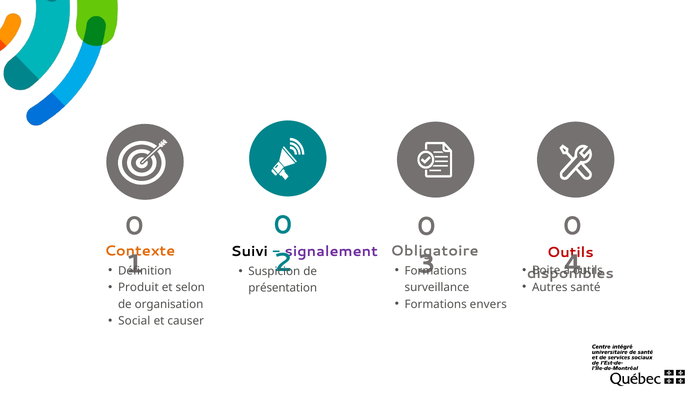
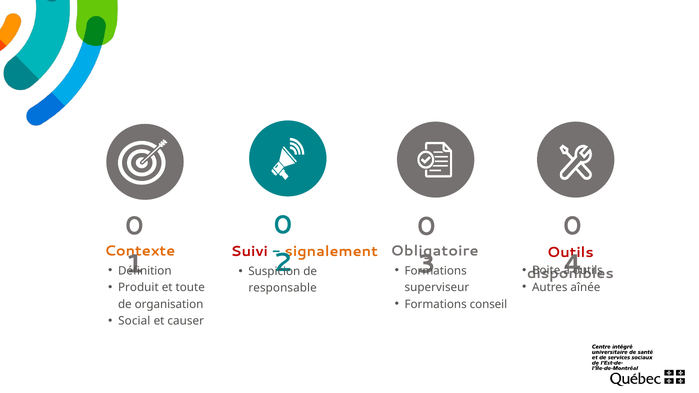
Suivi colour: black -> red
signalement colour: purple -> orange
santé: santé -> aînée
selon: selon -> toute
surveillance: surveillance -> superviseur
présentation: présentation -> responsable
envers: envers -> conseil
